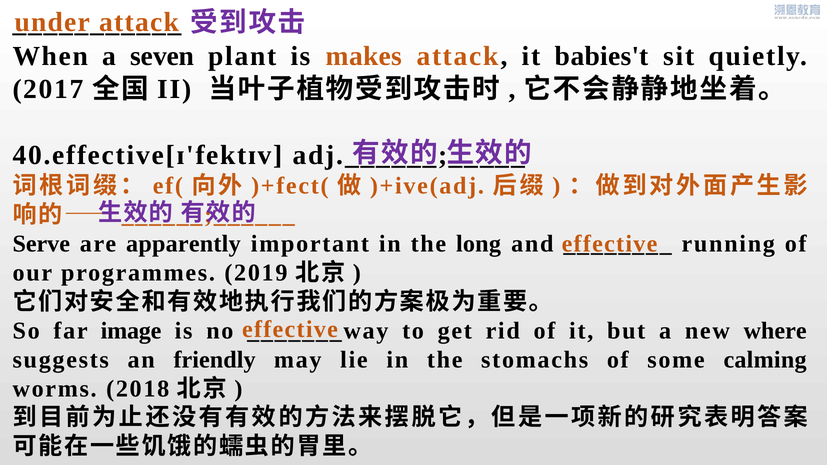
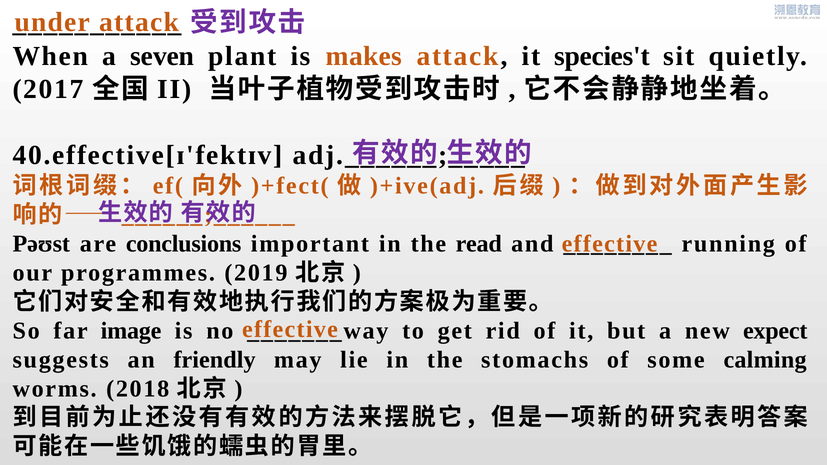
babies't: babies't -> species't
Serve: Serve -> Pəʊst
apparently: apparently -> conclusions
long: long -> read
where: where -> expect
